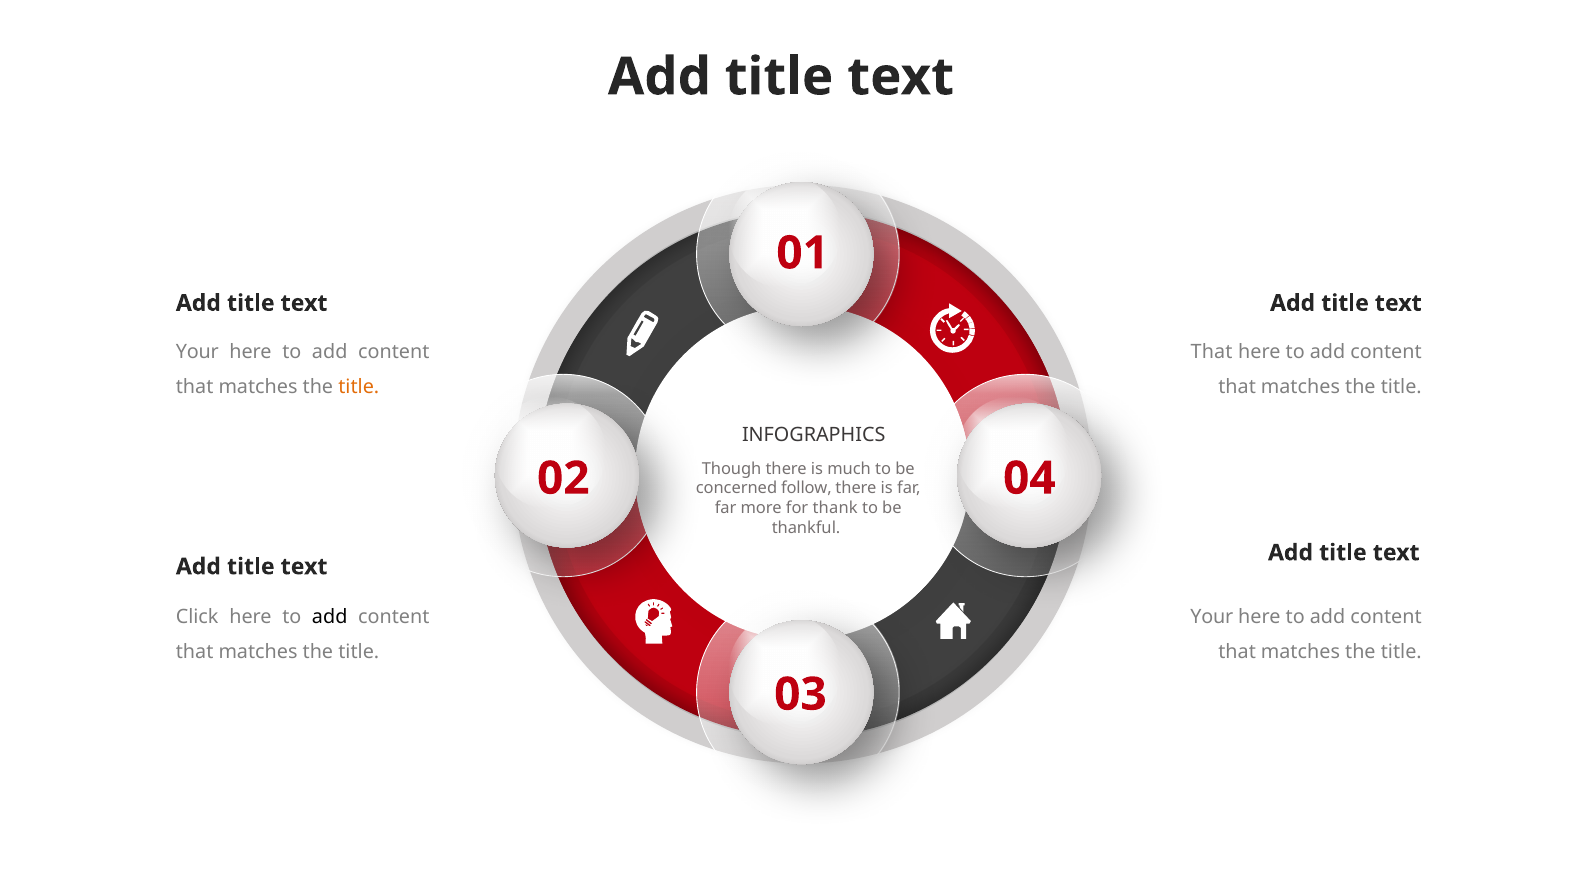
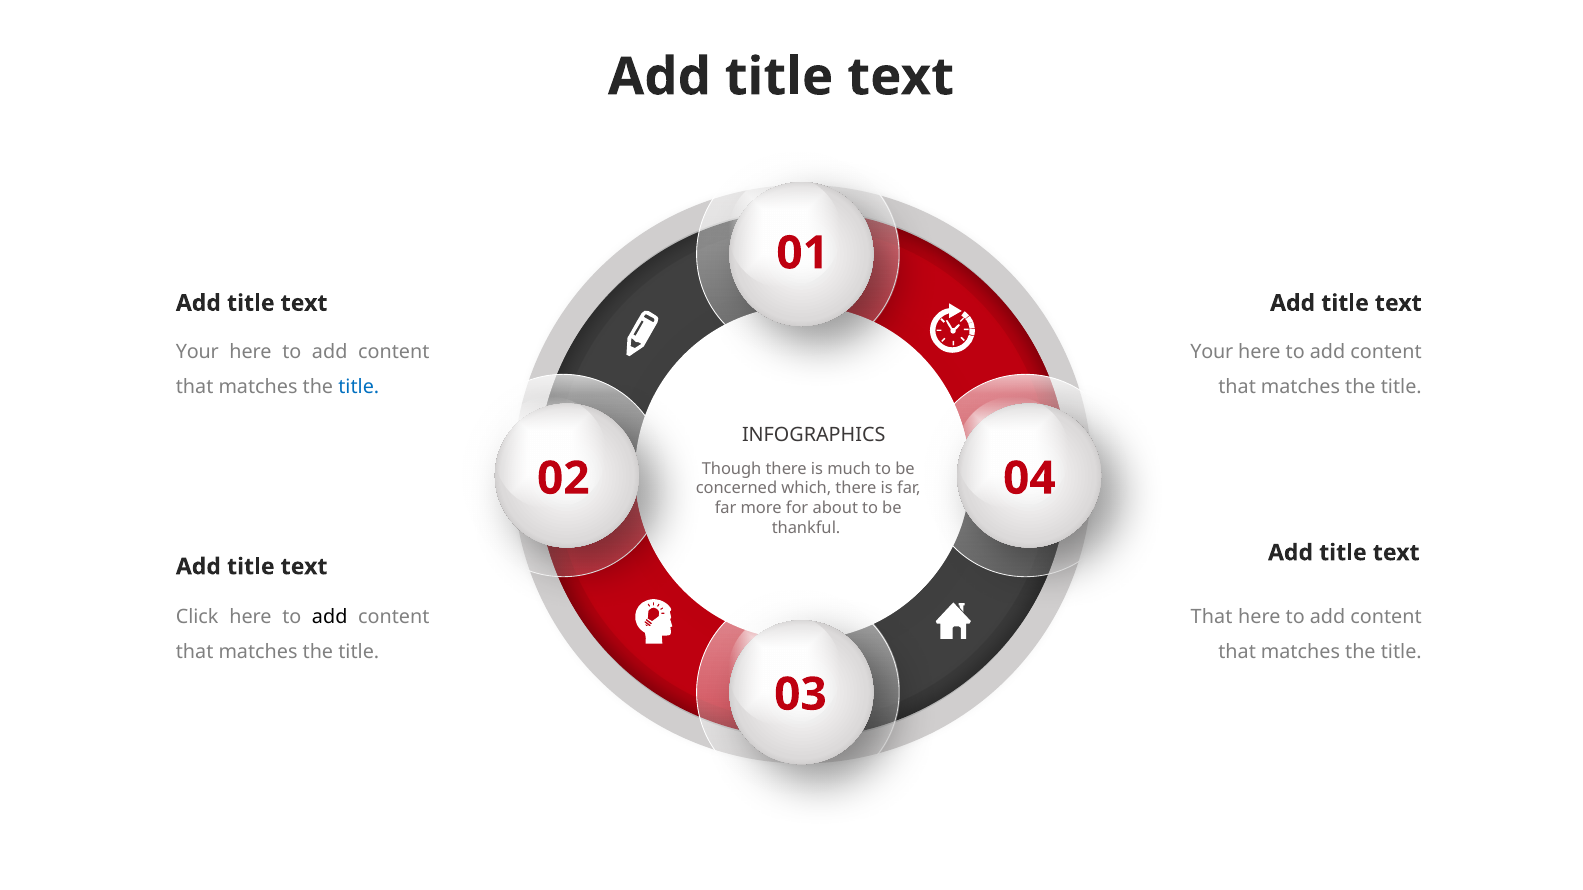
That at (1212, 352): That -> Your
title at (359, 388) colour: orange -> blue
follow: follow -> which
thank: thank -> about
Your at (1212, 617): Your -> That
